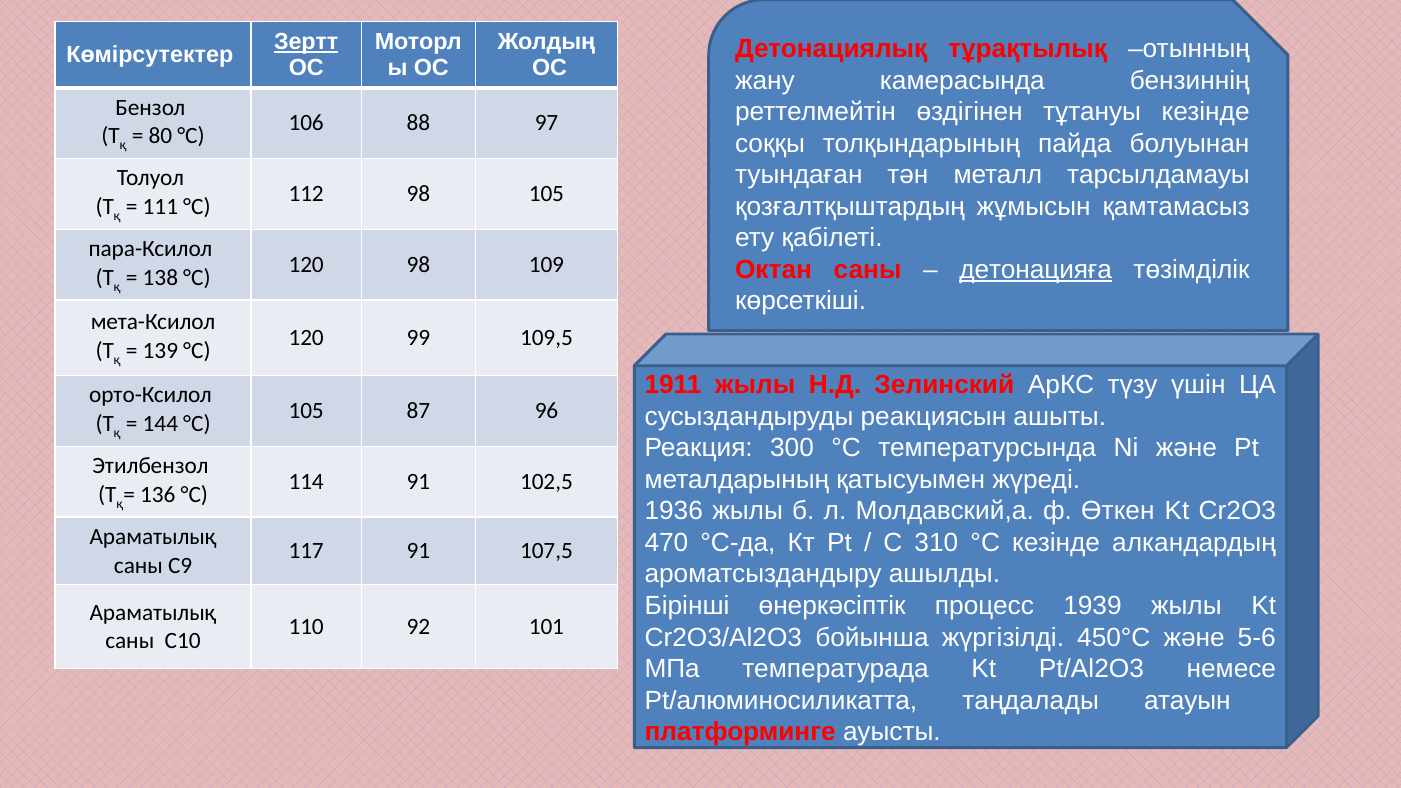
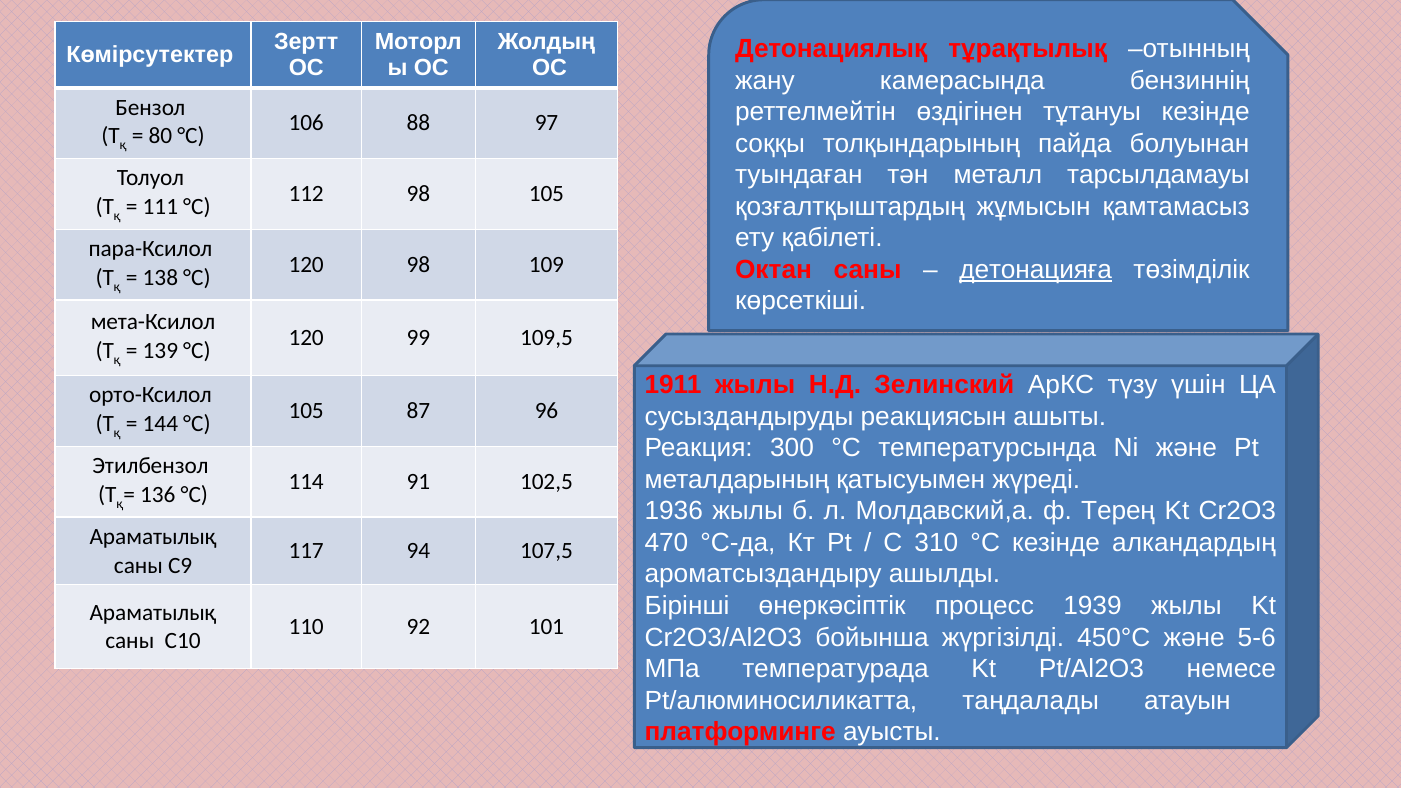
Зертт underline: present -> none
Өткен: Өткен -> Терең
117 91: 91 -> 94
